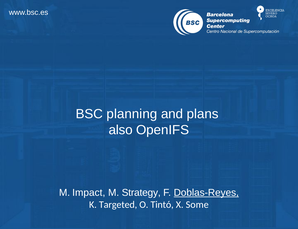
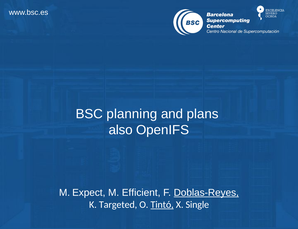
Impact: Impact -> Expect
Strategy: Strategy -> Efficient
Tintó underline: none -> present
Some: Some -> Single
